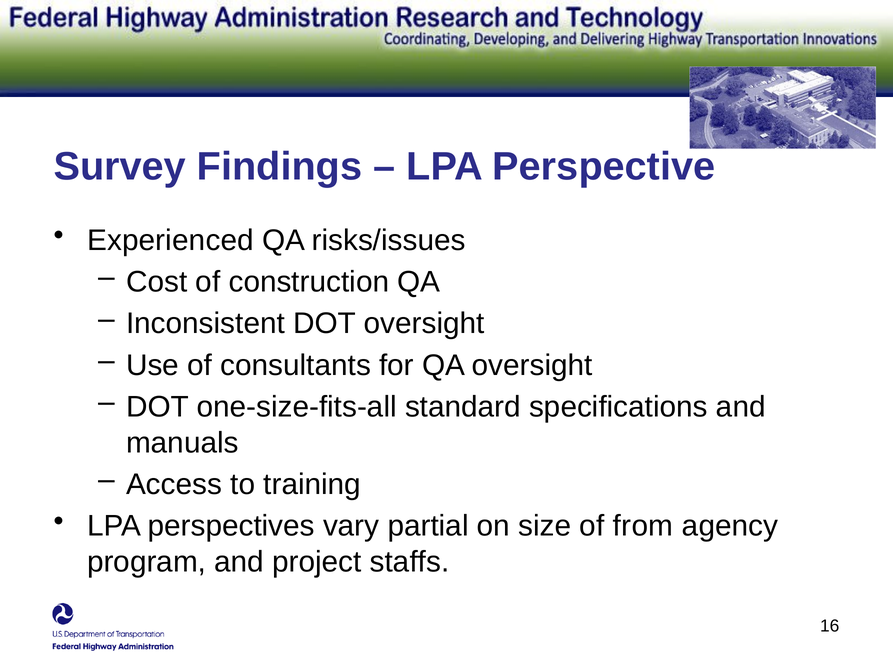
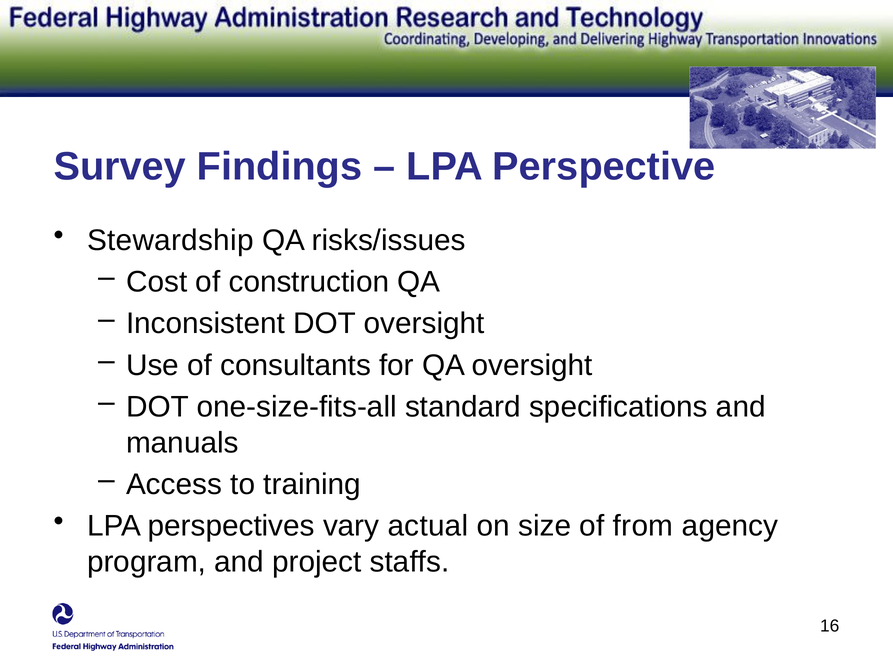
Experienced: Experienced -> Stewardship
partial: partial -> actual
